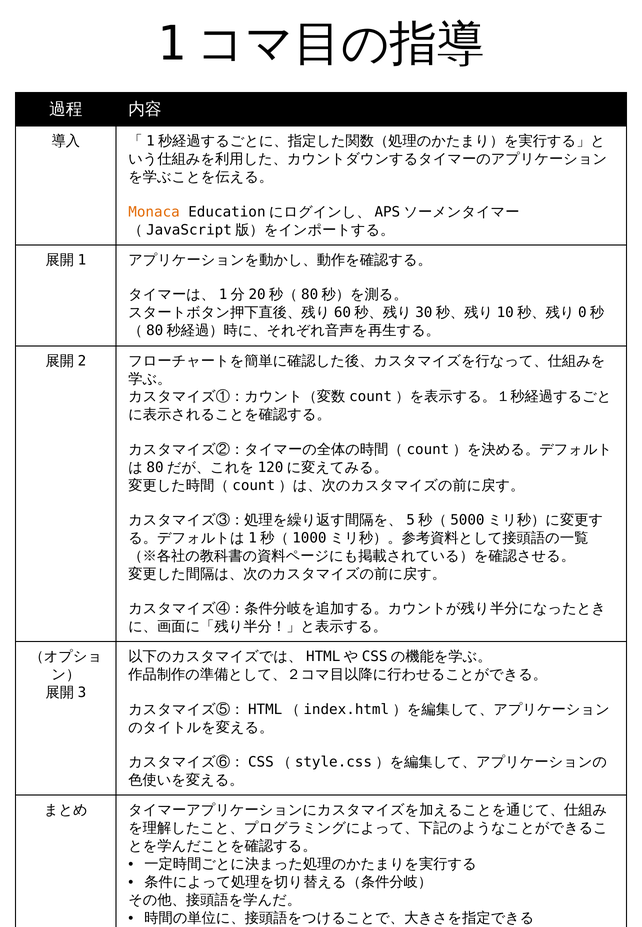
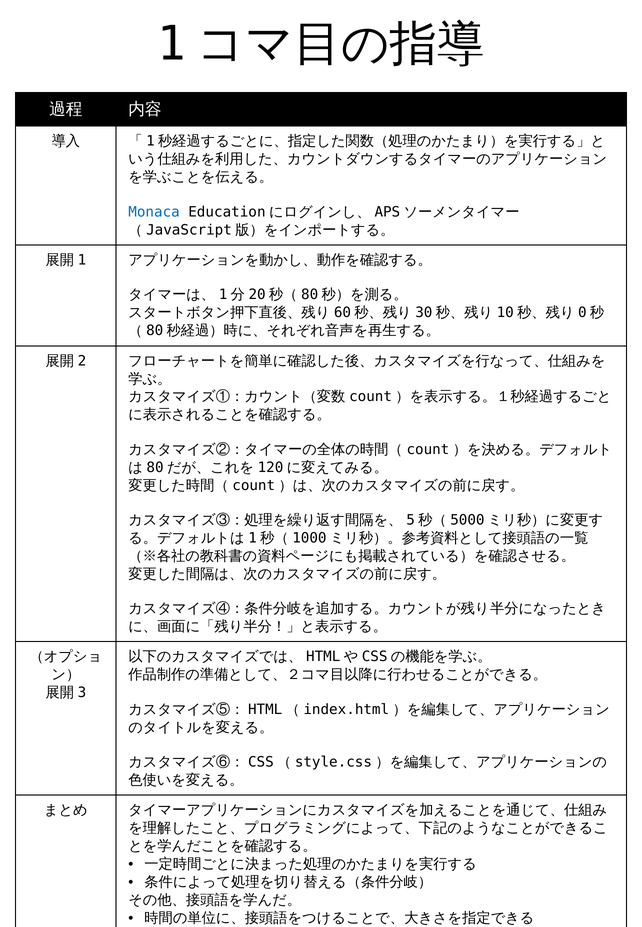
Monaca colour: orange -> blue
